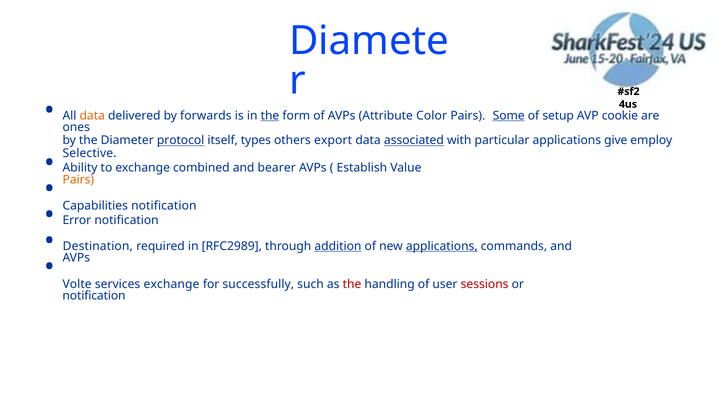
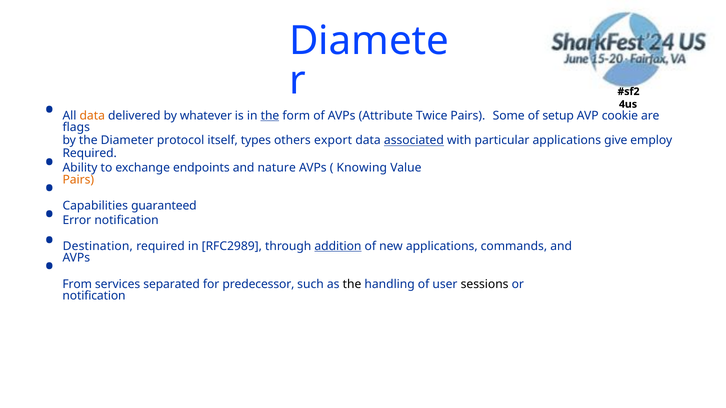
forwards: forwards -> whatever
Color: Color -> Twice
Some underline: present -> none
ones: ones -> flags
protocol underline: present -> none
Selective at (90, 154): Selective -> Required
combined: combined -> endpoints
bearer: bearer -> nature
Establish: Establish -> Knowing
Capabilities notification: notification -> guaranteed
applications at (442, 246) underline: present -> none
Volte: Volte -> From
services exchange: exchange -> separated
successfully: successfully -> predecessor
the at (352, 284) colour: red -> black
sessions colour: red -> black
